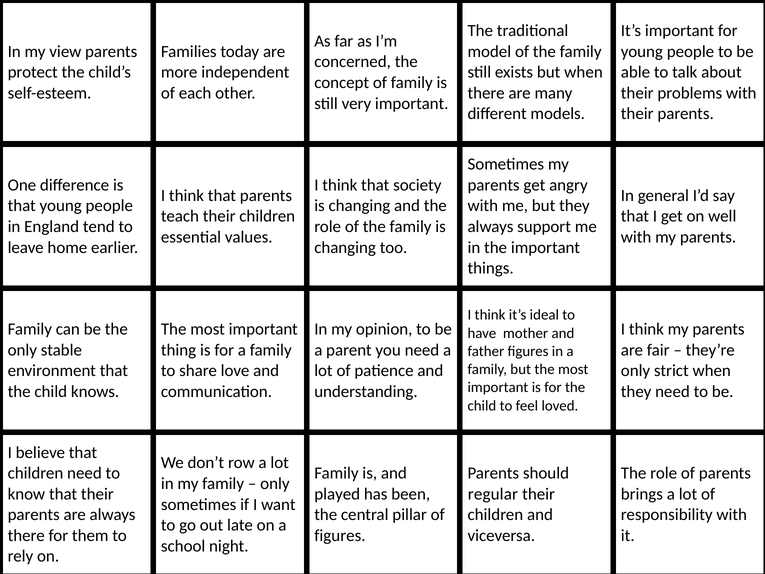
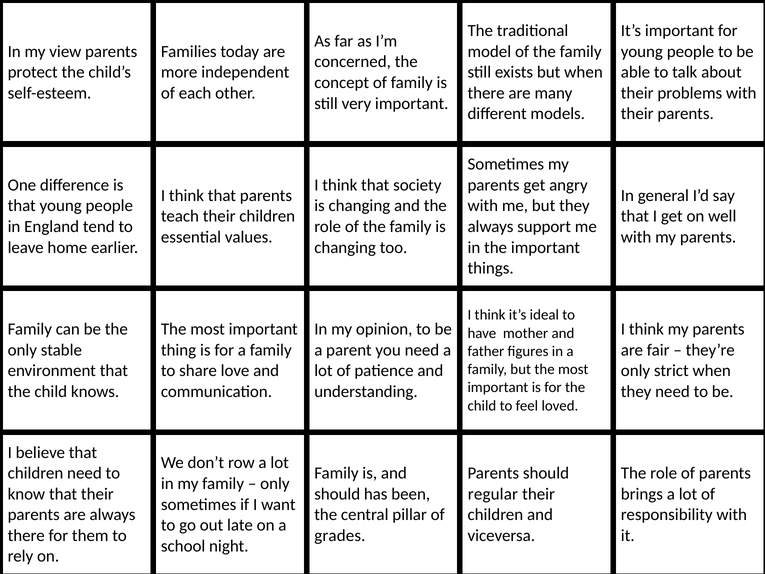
played at (337, 494): played -> should
figures at (340, 535): figures -> grades
